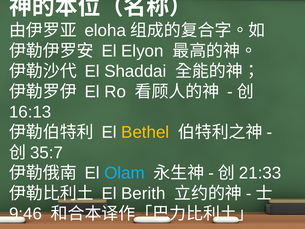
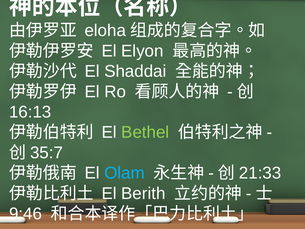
Bethel colour: yellow -> light green
